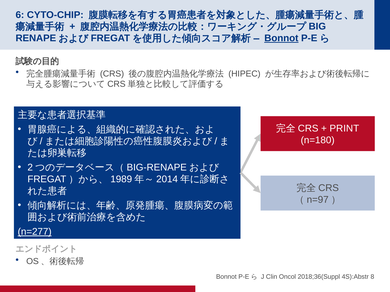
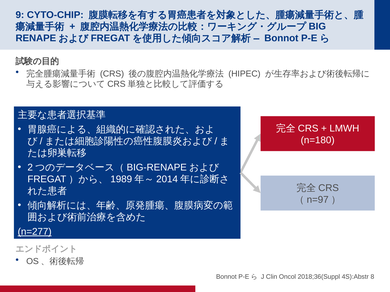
6: 6 -> 9
Bonnot at (281, 38) underline: present -> none
PRINT: PRINT -> LMWH
